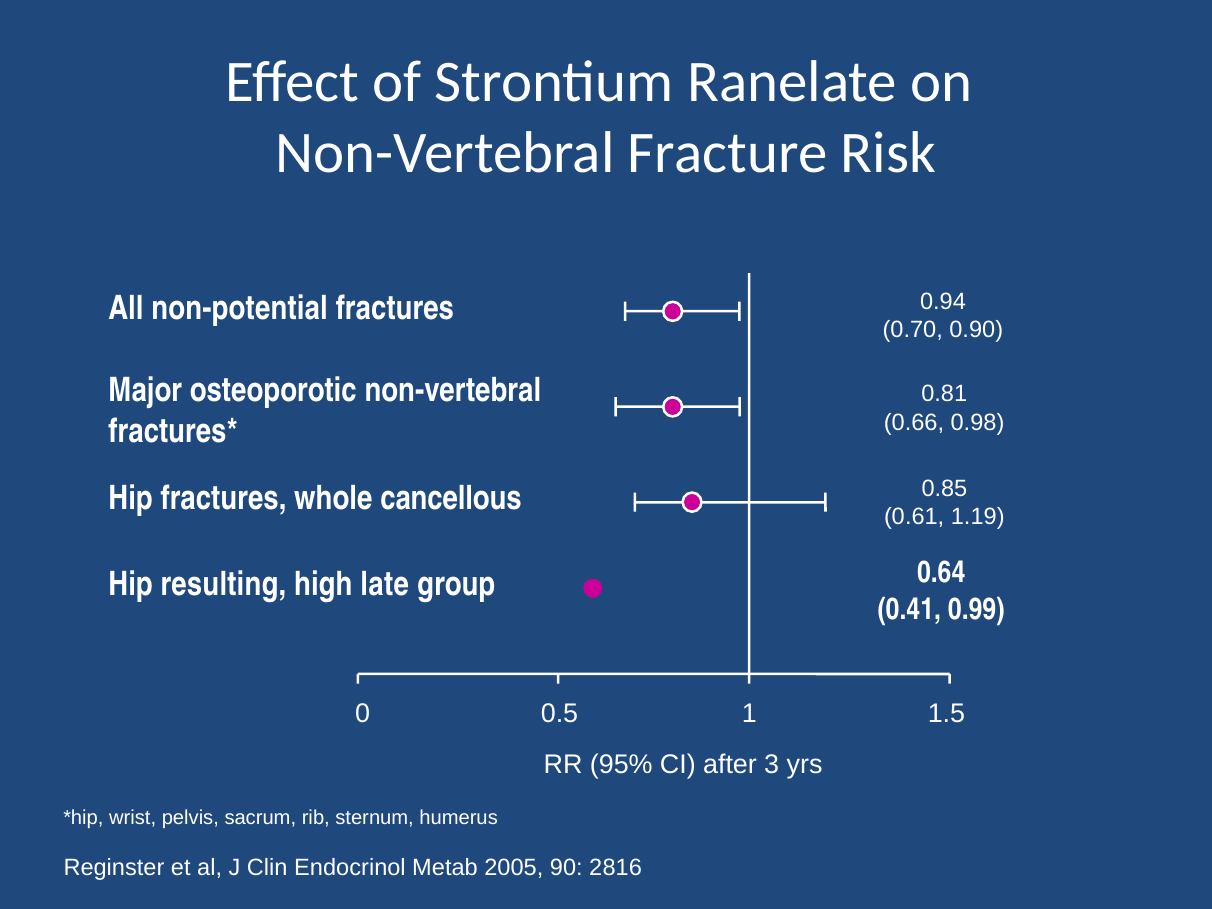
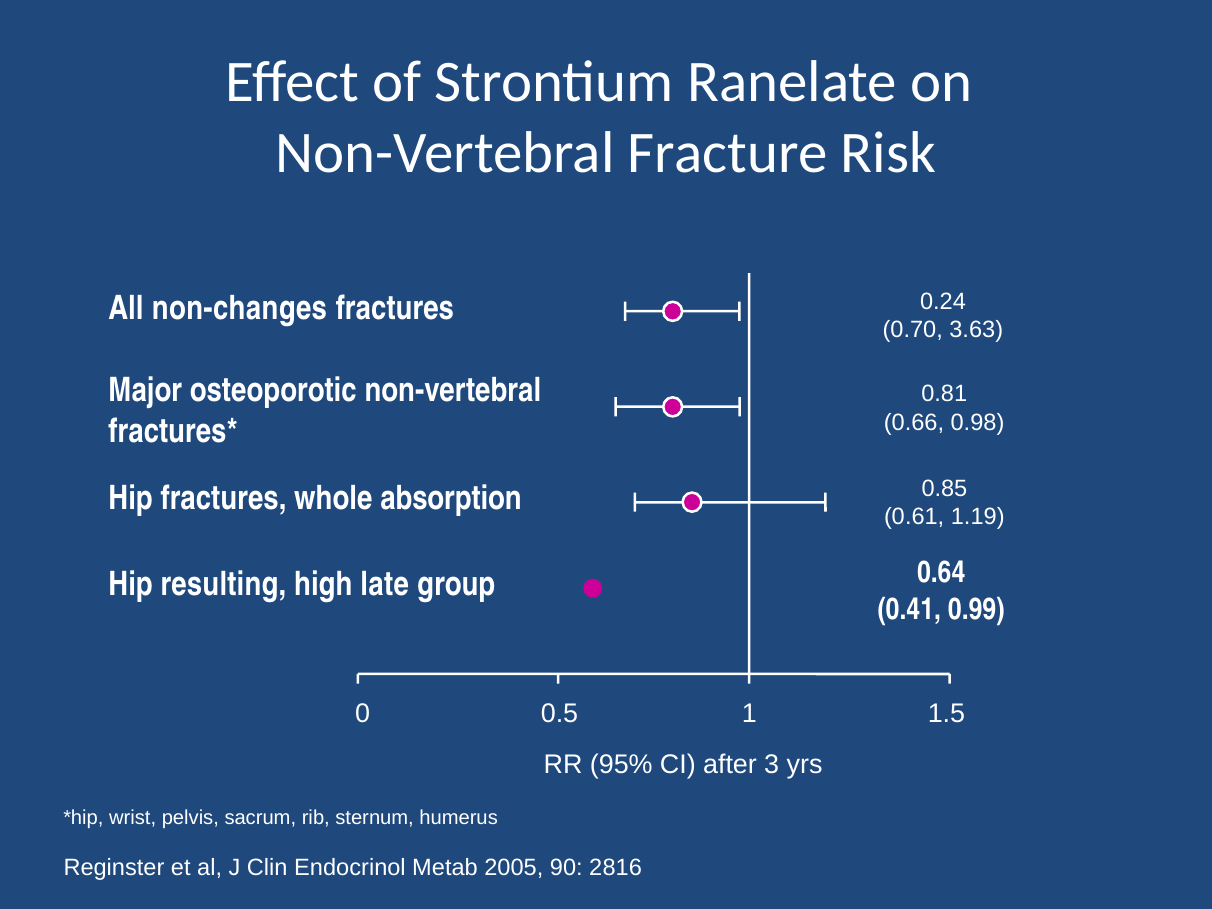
0.94: 0.94 -> 0.24
non-potential: non-potential -> non-changes
0.90: 0.90 -> 3.63
cancellous: cancellous -> absorption
